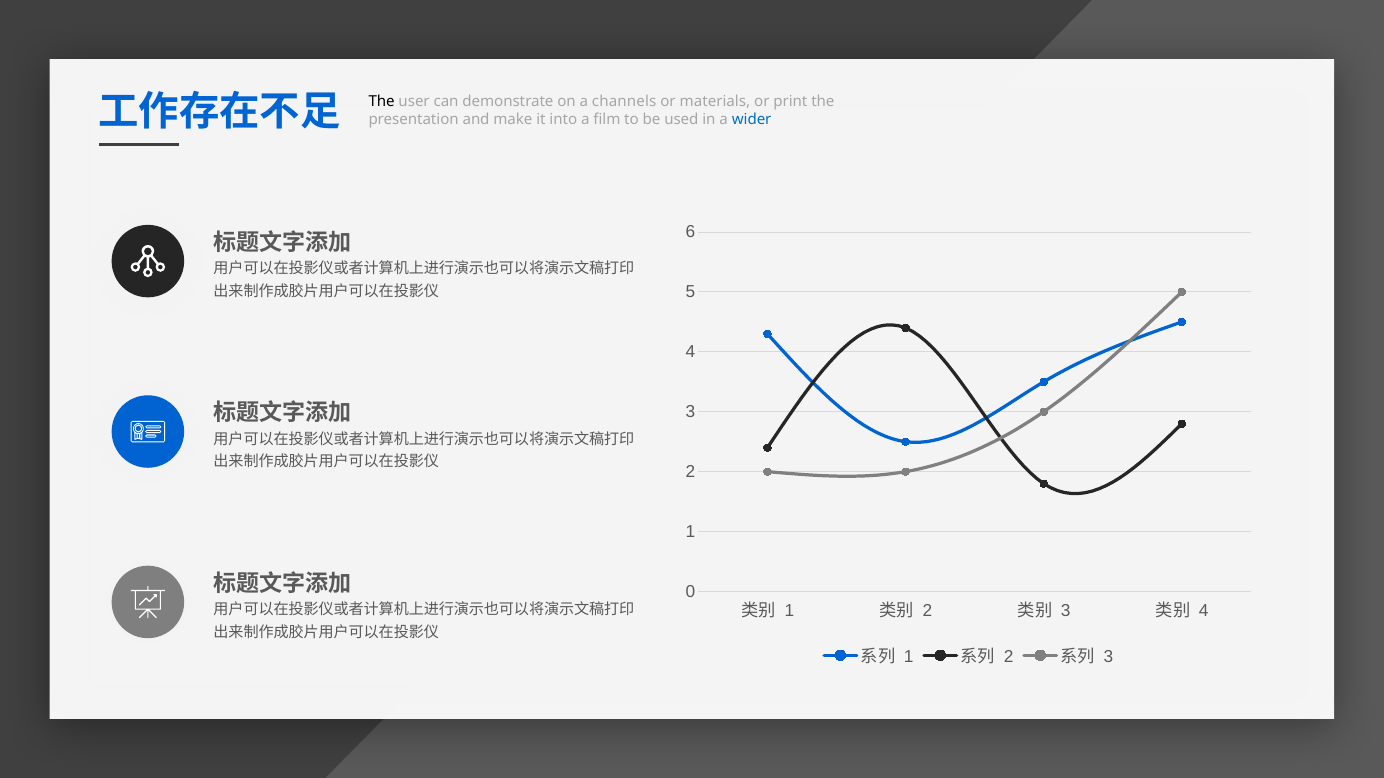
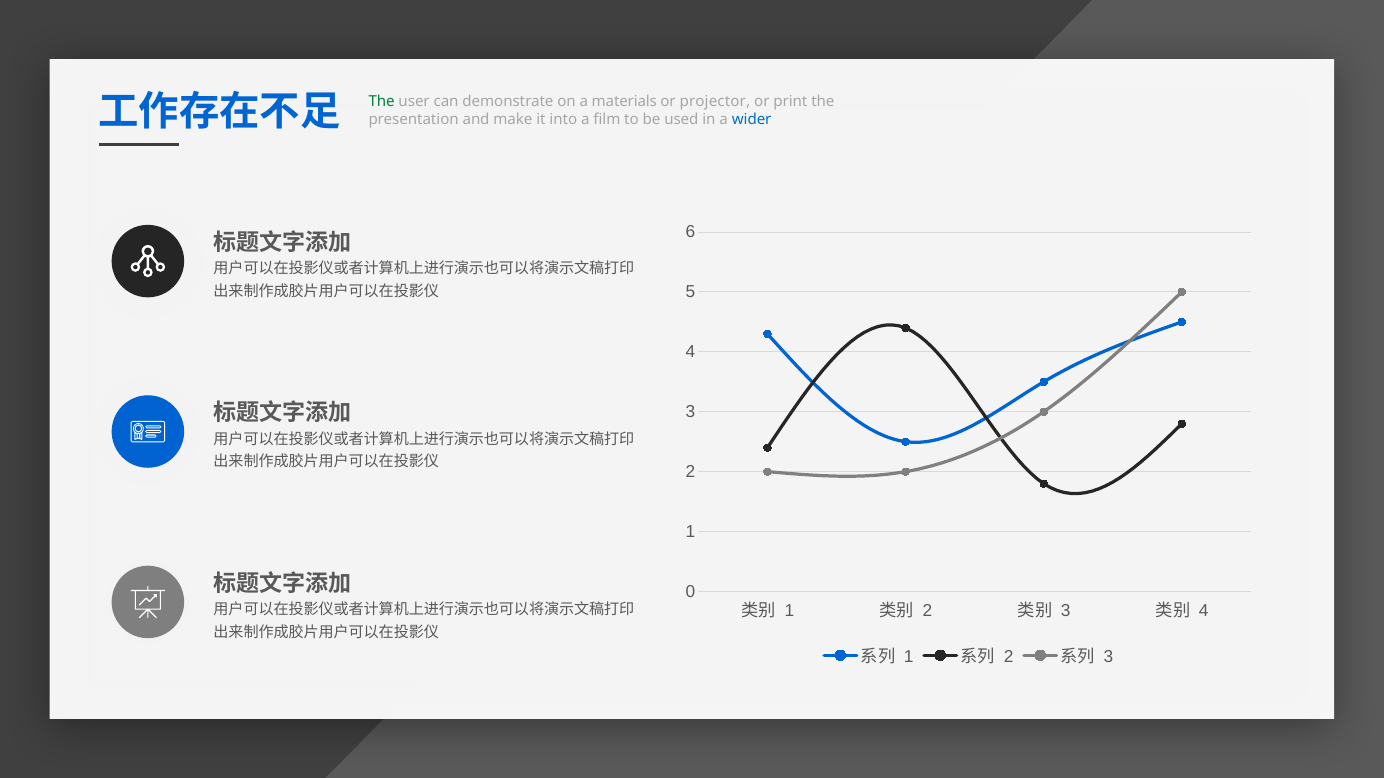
The at (382, 102) colour: black -> green
channels: channels -> materials
materials: materials -> projector
